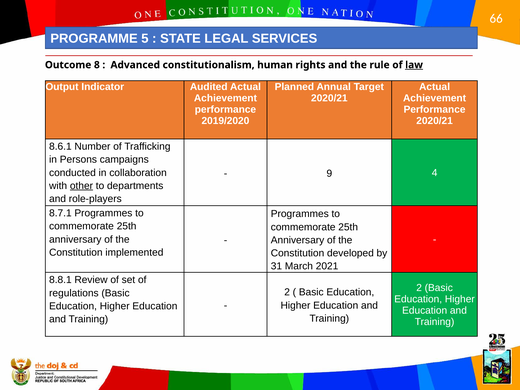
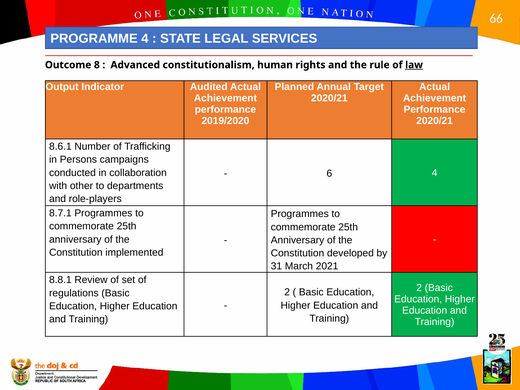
PROGRAMME 5: 5 -> 4
9: 9 -> 6
other underline: present -> none
